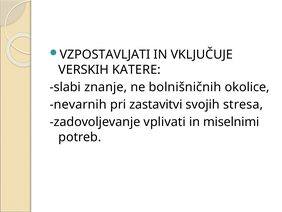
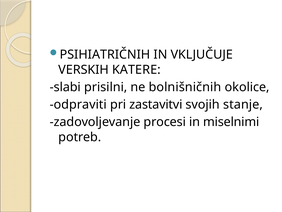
VZPOSTAVLJATI: VZPOSTAVLJATI -> PSIHIATRIČNIH
znanje: znanje -> prisilni
nevarnih: nevarnih -> odpraviti
stresa: stresa -> stanje
vplivati: vplivati -> procesi
